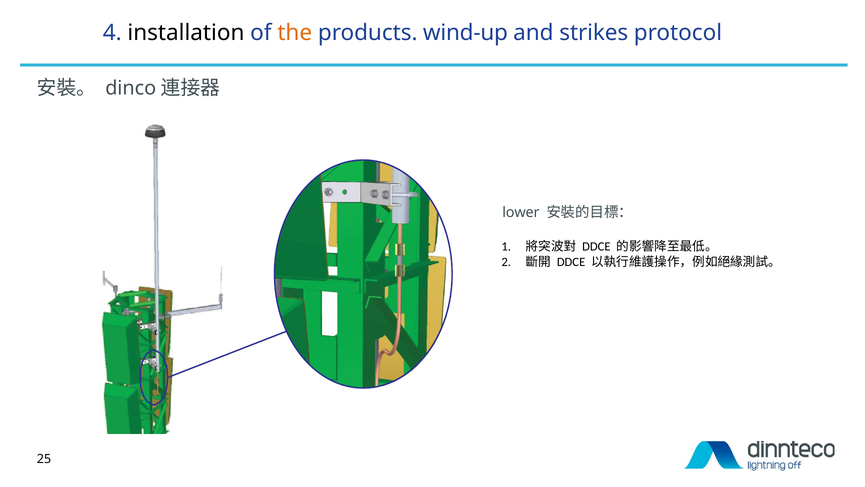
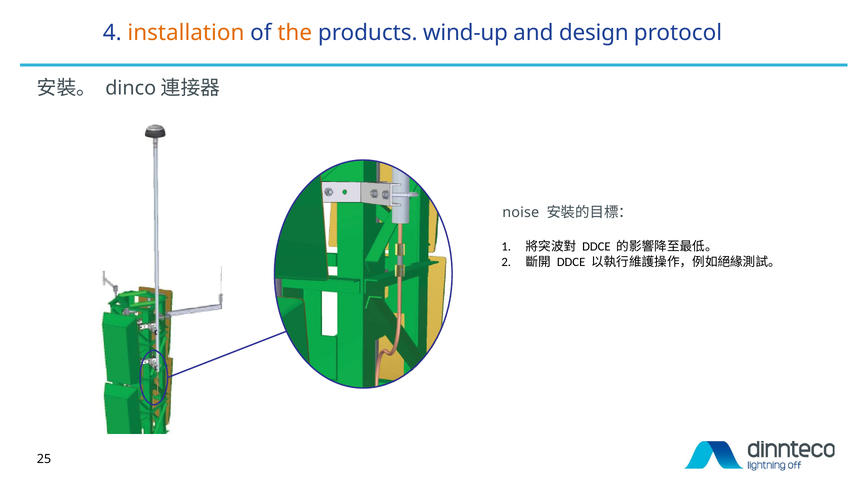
installation colour: black -> orange
strikes: strikes -> design
lower: lower -> noise
